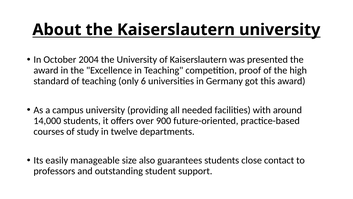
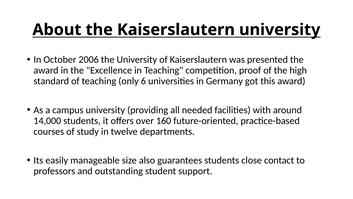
2004: 2004 -> 2006
900: 900 -> 160
